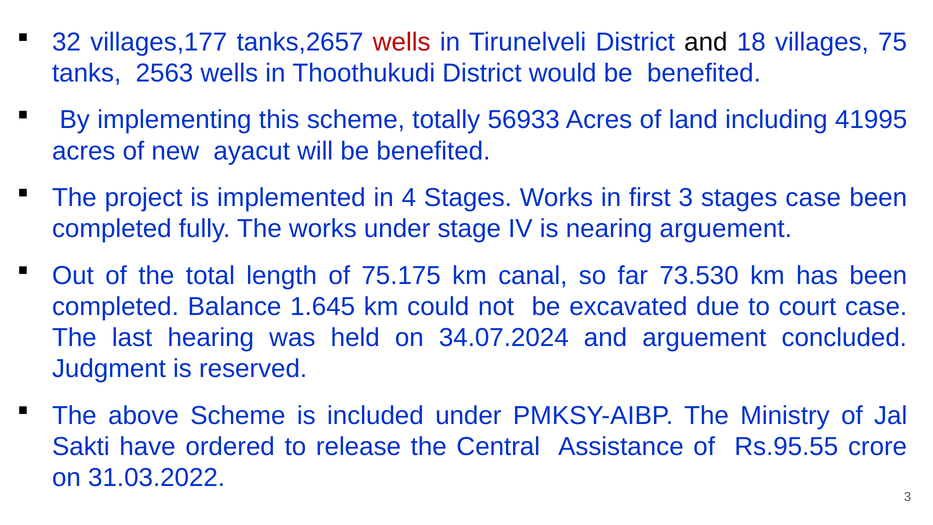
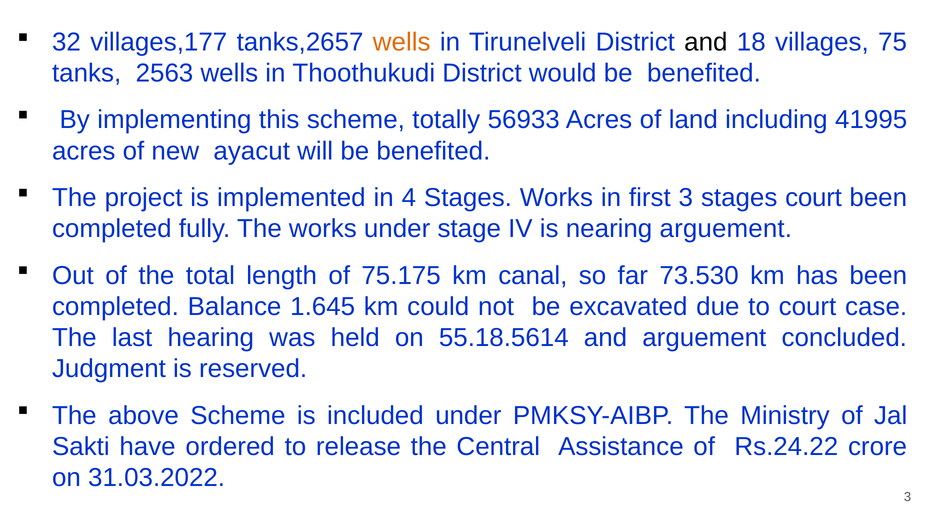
wells at (402, 42) colour: red -> orange
stages case: case -> court
34.07.2024: 34.07.2024 -> 55.18.5614
Rs.95.55: Rs.95.55 -> Rs.24.22
